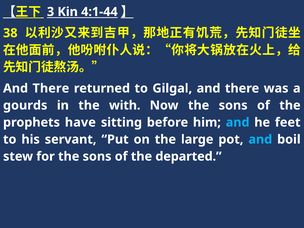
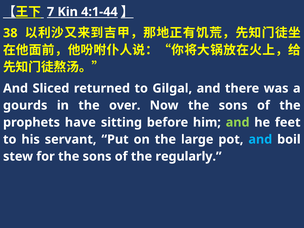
3: 3 -> 7
There at (51, 88): There -> Sliced
with: with -> over
and at (238, 122) colour: light blue -> light green
departed: departed -> regularly
